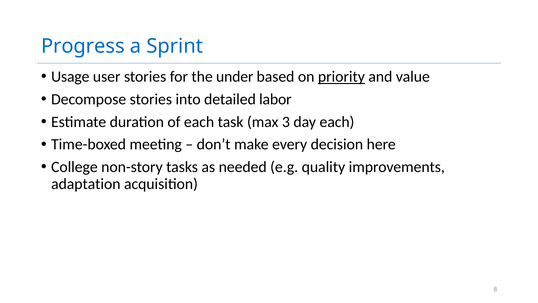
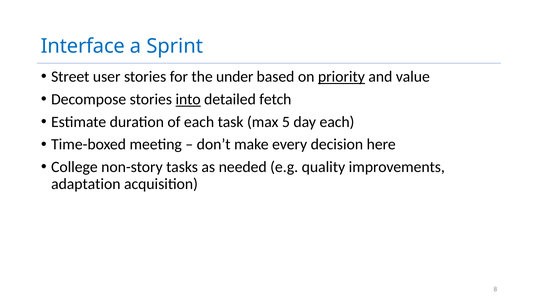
Progress: Progress -> Interface
Usage: Usage -> Street
into underline: none -> present
labor: labor -> fetch
3: 3 -> 5
